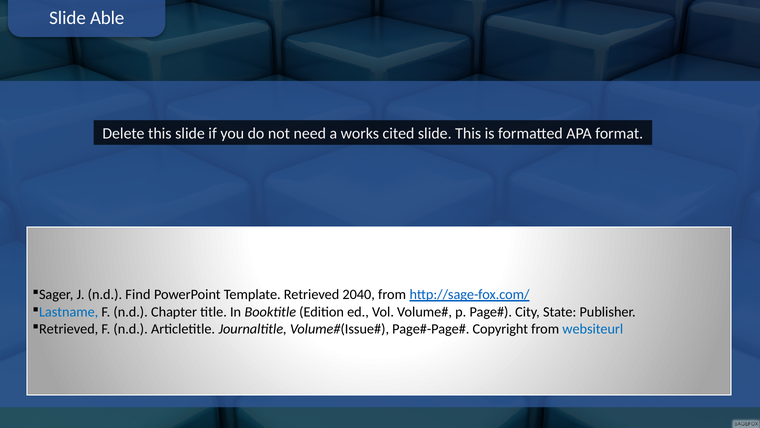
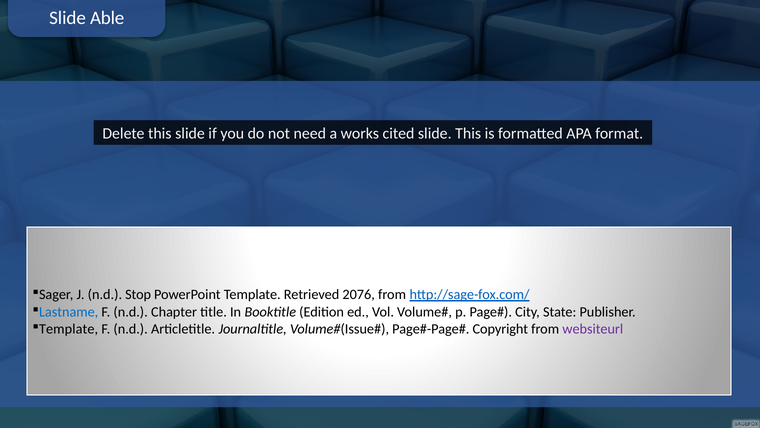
Find: Find -> Stop
2040: 2040 -> 2076
Retrieved at (69, 329): Retrieved -> Template
websiteurl colour: blue -> purple
